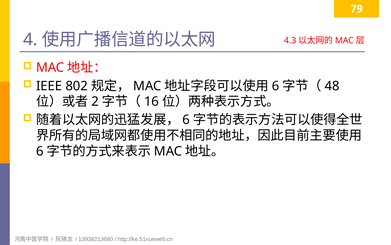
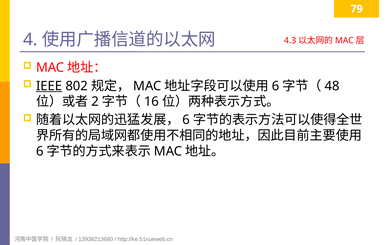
IEEE underline: none -> present
